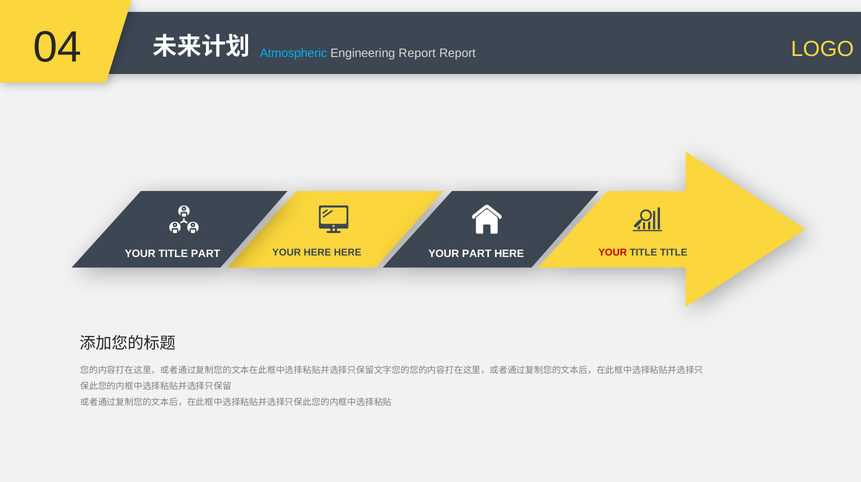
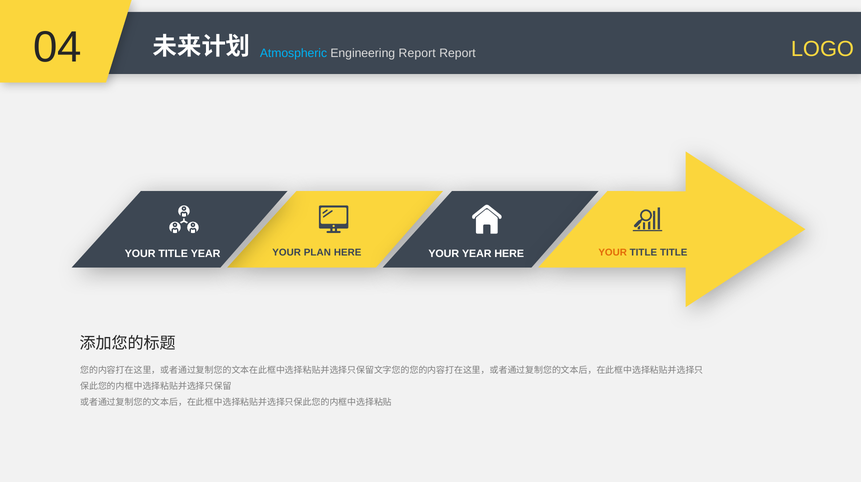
TITLE PART: PART -> YEAR
YOUR HERE: HERE -> PLAN
YOUR PART: PART -> YEAR
YOUR at (613, 252) colour: red -> orange
